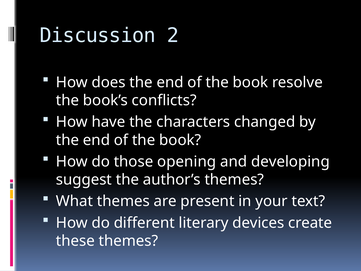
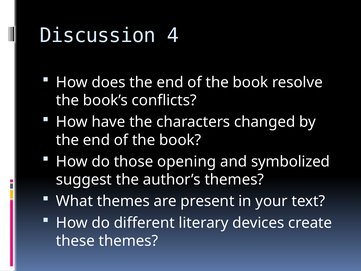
2: 2 -> 4
developing: developing -> symbolized
